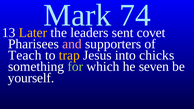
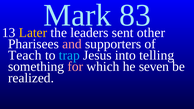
74: 74 -> 83
covet: covet -> other
trap colour: yellow -> light blue
chicks: chicks -> telling
for colour: light green -> pink
yourself: yourself -> realized
